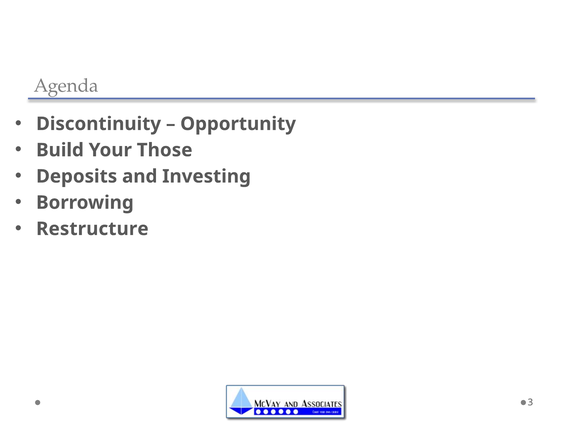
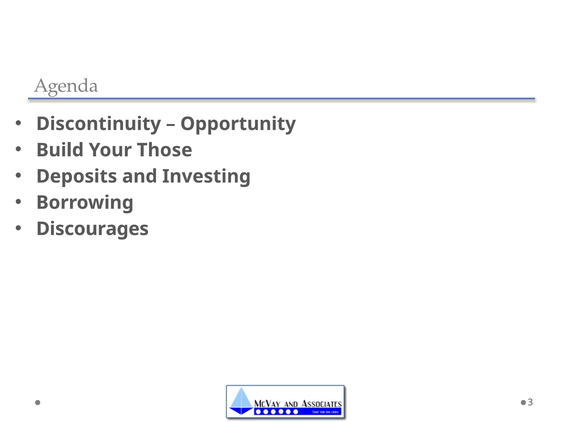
Restructure: Restructure -> Discourages
